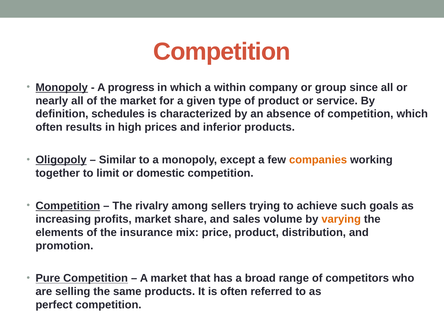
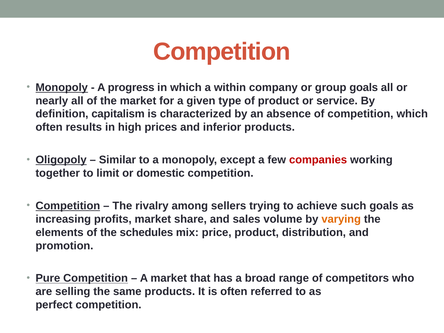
group since: since -> goals
schedules: schedules -> capitalism
companies colour: orange -> red
insurance: insurance -> schedules
